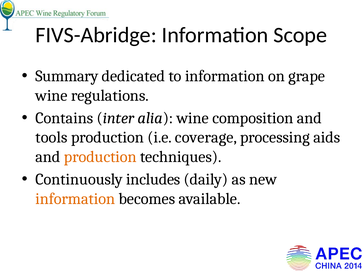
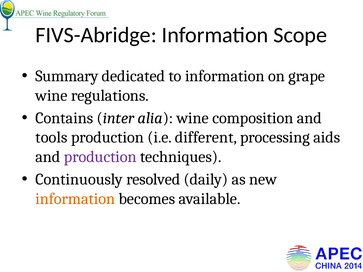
coverage: coverage -> different
production at (100, 157) colour: orange -> purple
includes: includes -> resolved
